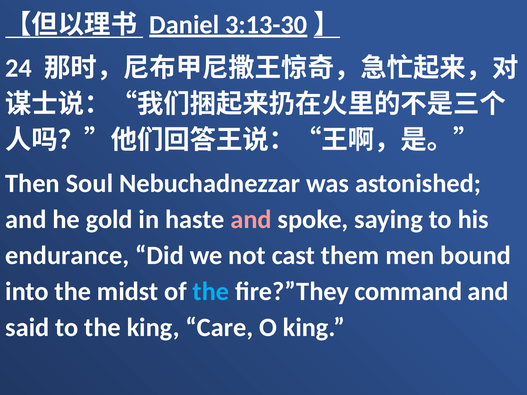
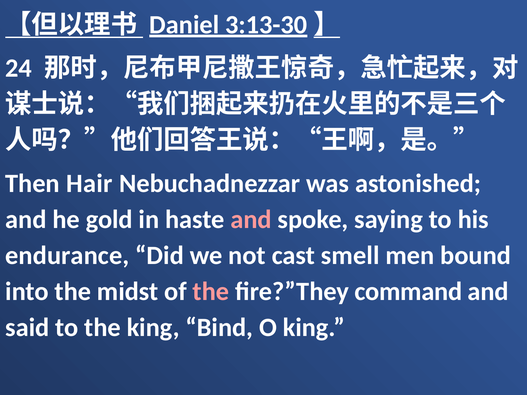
Soul: Soul -> Hair
them: them -> smell
the at (211, 292) colour: light blue -> pink
Care: Care -> Bind
